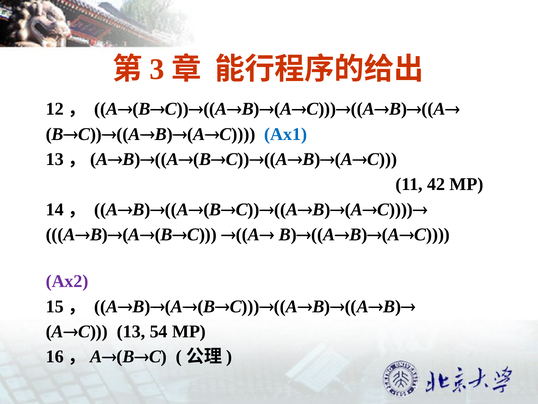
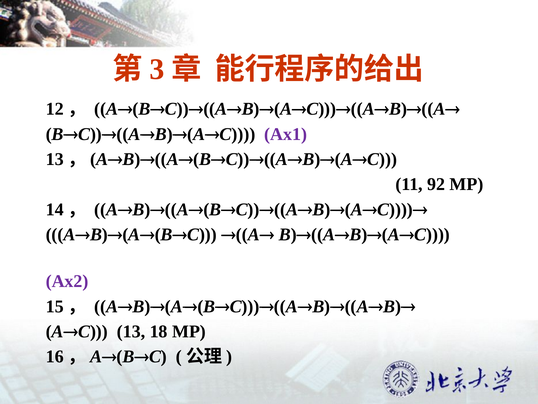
Ax1 colour: blue -> purple
42: 42 -> 92
54: 54 -> 18
